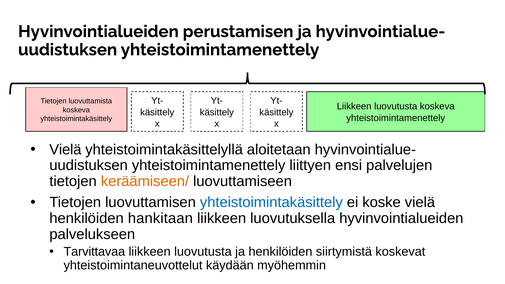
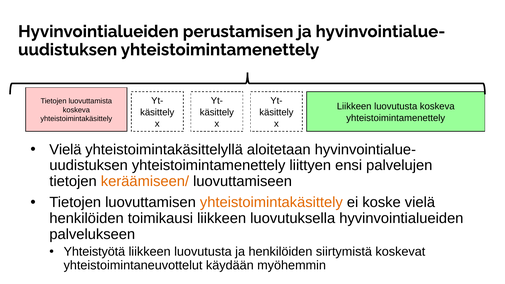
yhteistoimintakäsittely at (271, 203) colour: blue -> orange
hankitaan: hankitaan -> toimikausi
Tarvittavaa: Tarvittavaa -> Yhteistyötä
